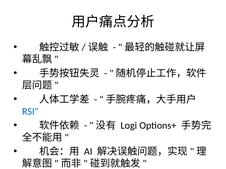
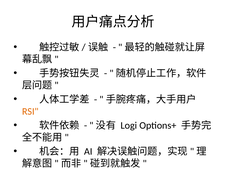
RSI colour: blue -> orange
